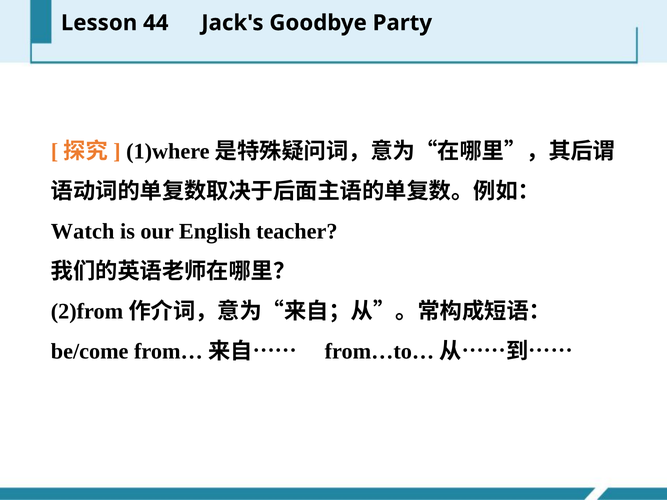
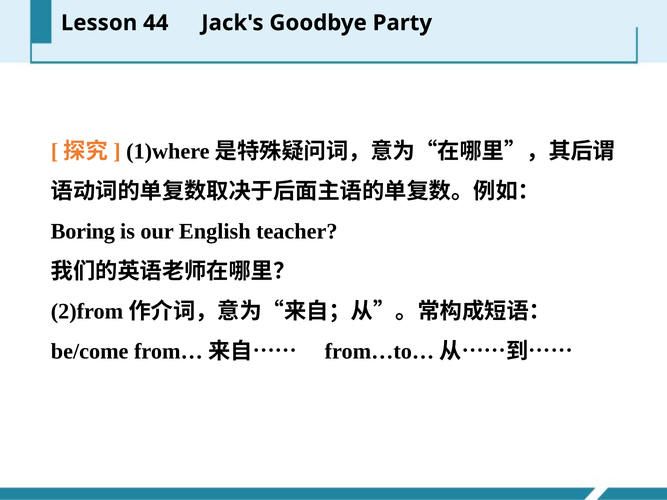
Watch: Watch -> Boring
